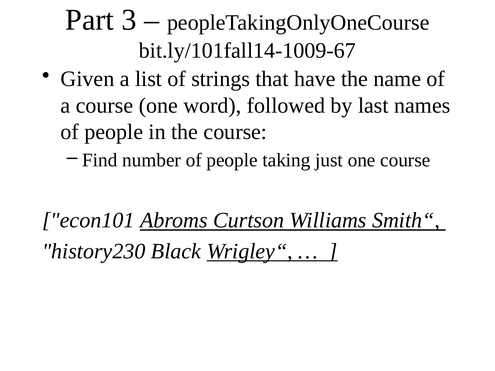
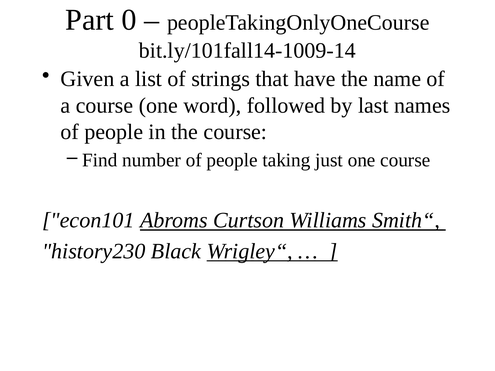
3: 3 -> 0
bit.ly/101fall14-1009-67: bit.ly/101fall14-1009-67 -> bit.ly/101fall14-1009-14
